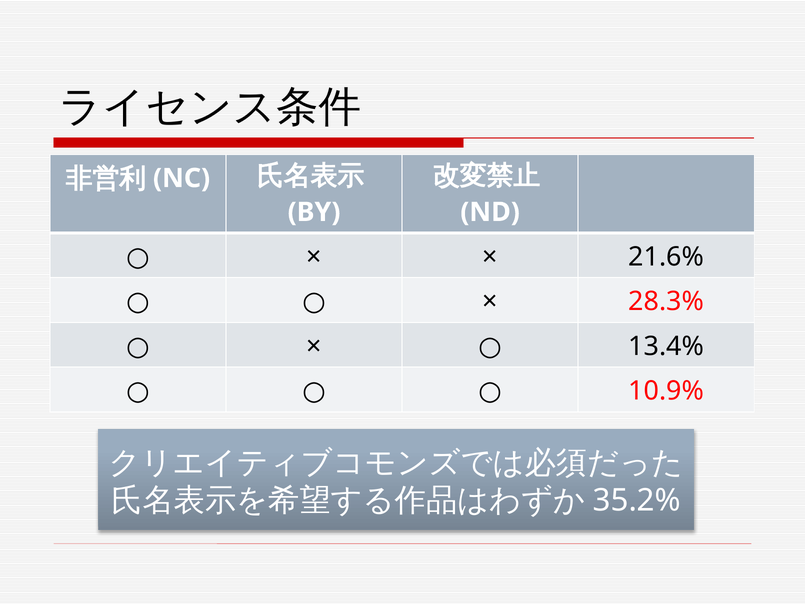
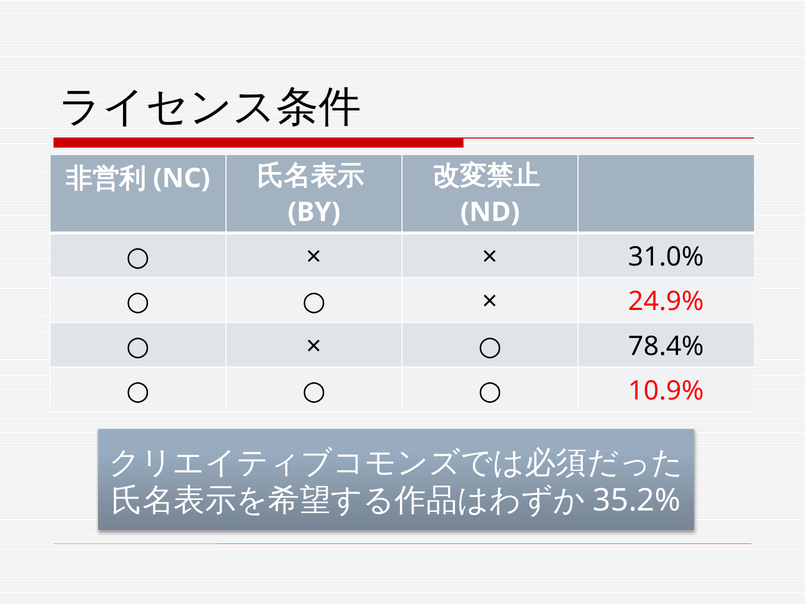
21.6%: 21.6% -> 31.0%
28.3%: 28.3% -> 24.9%
13.4%: 13.4% -> 78.4%
